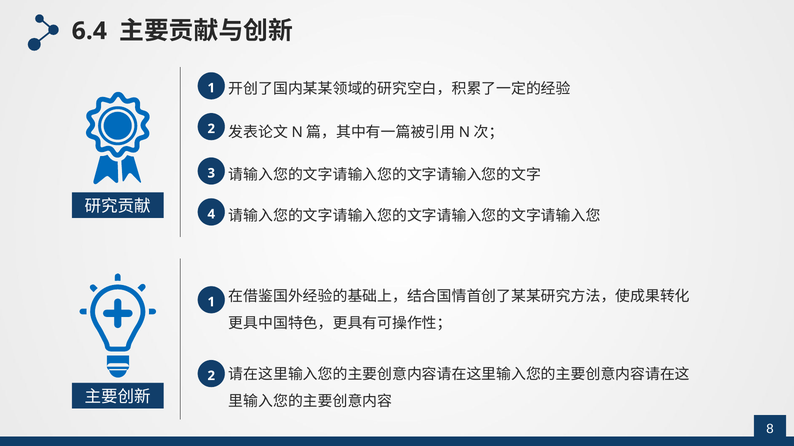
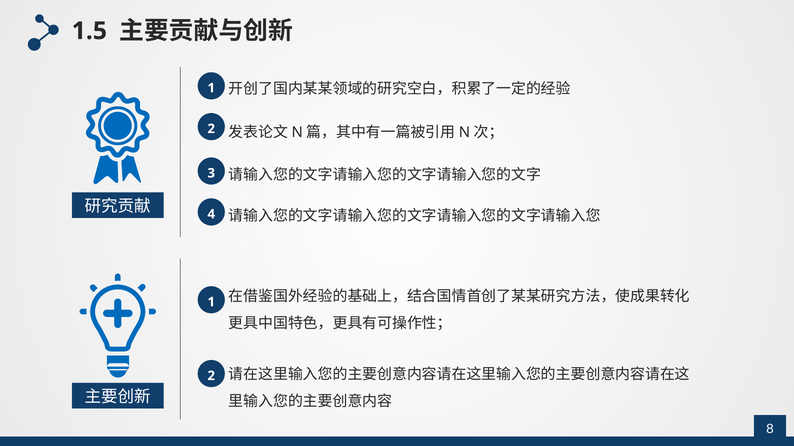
6.4: 6.4 -> 1.5
